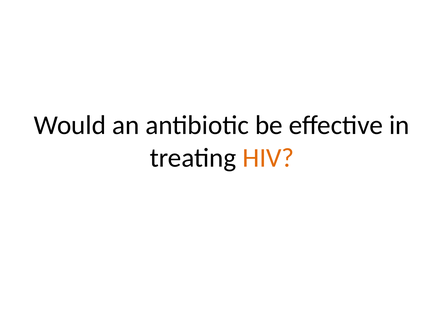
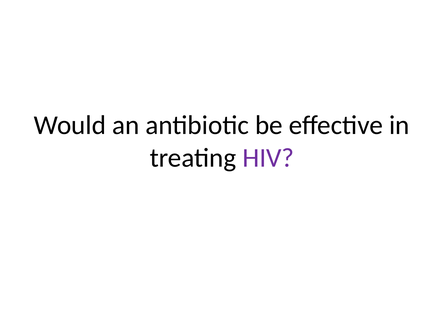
HIV colour: orange -> purple
